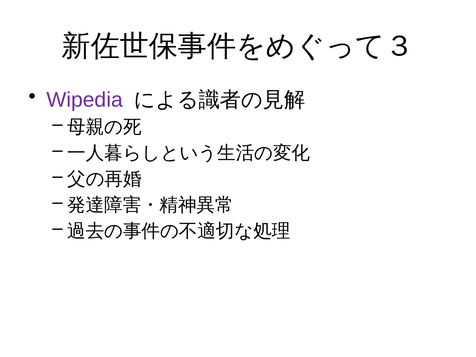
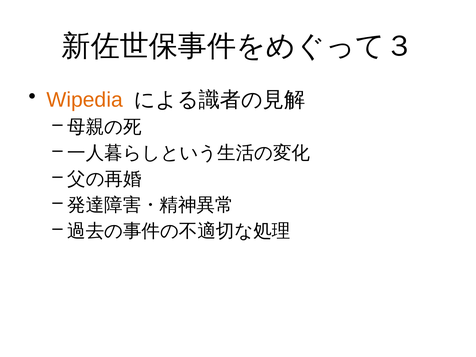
Wipedia colour: purple -> orange
